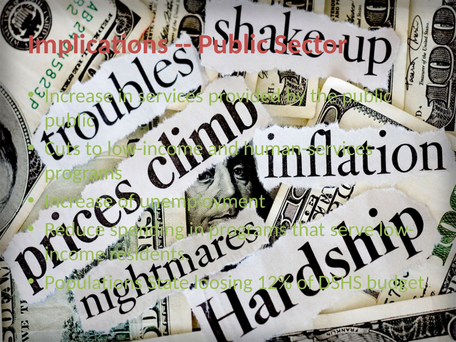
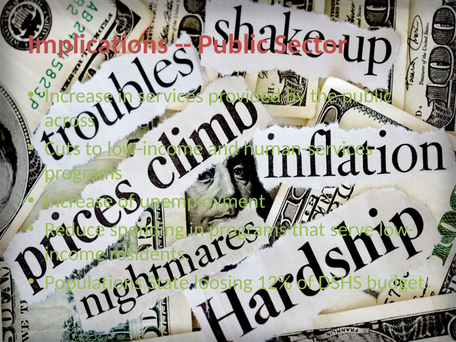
public at (70, 120): public -> across
